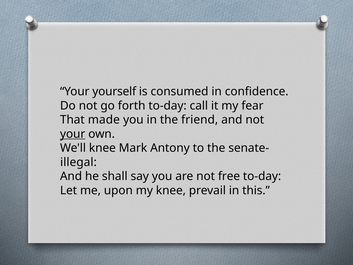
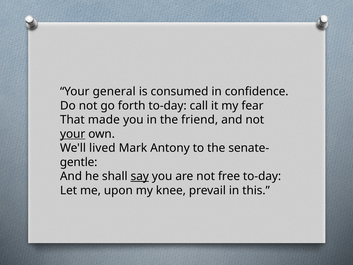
yourself: yourself -> general
We'll knee: knee -> lived
illegal: illegal -> gentle
say underline: none -> present
